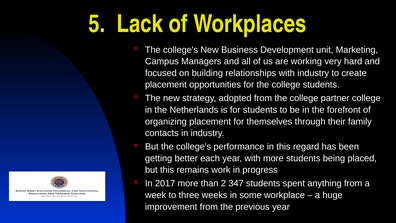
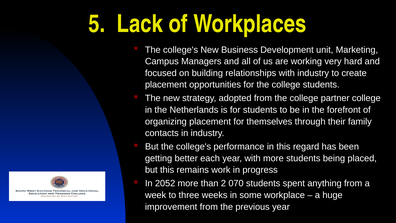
2017: 2017 -> 2052
347: 347 -> 070
